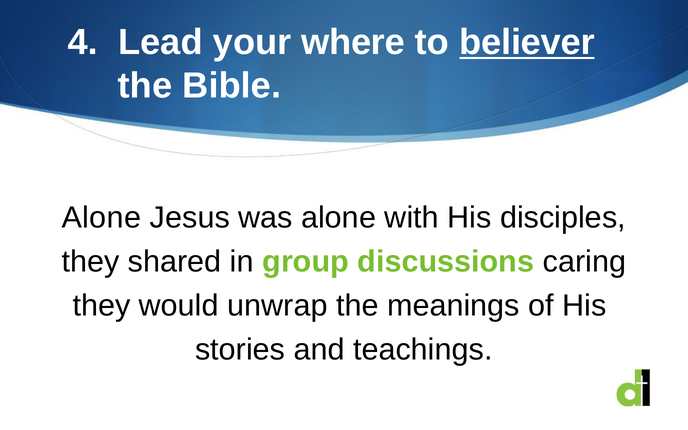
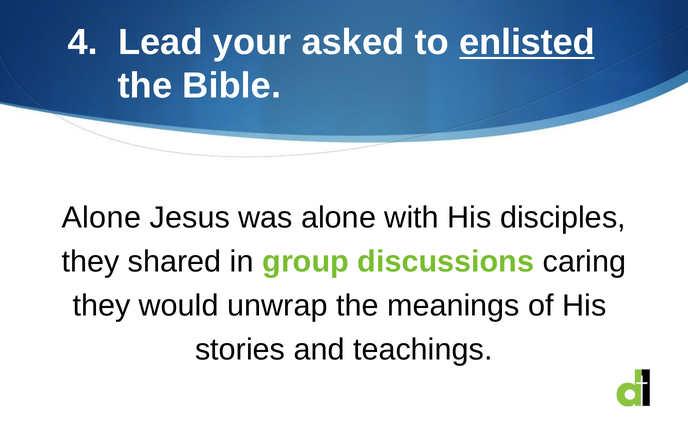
where: where -> asked
believer: believer -> enlisted
